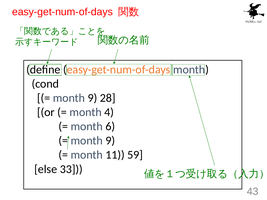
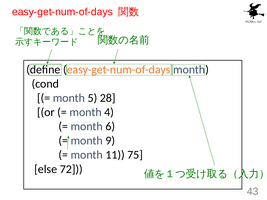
9 at (92, 98): 9 -> 5
59: 59 -> 75
33: 33 -> 72
